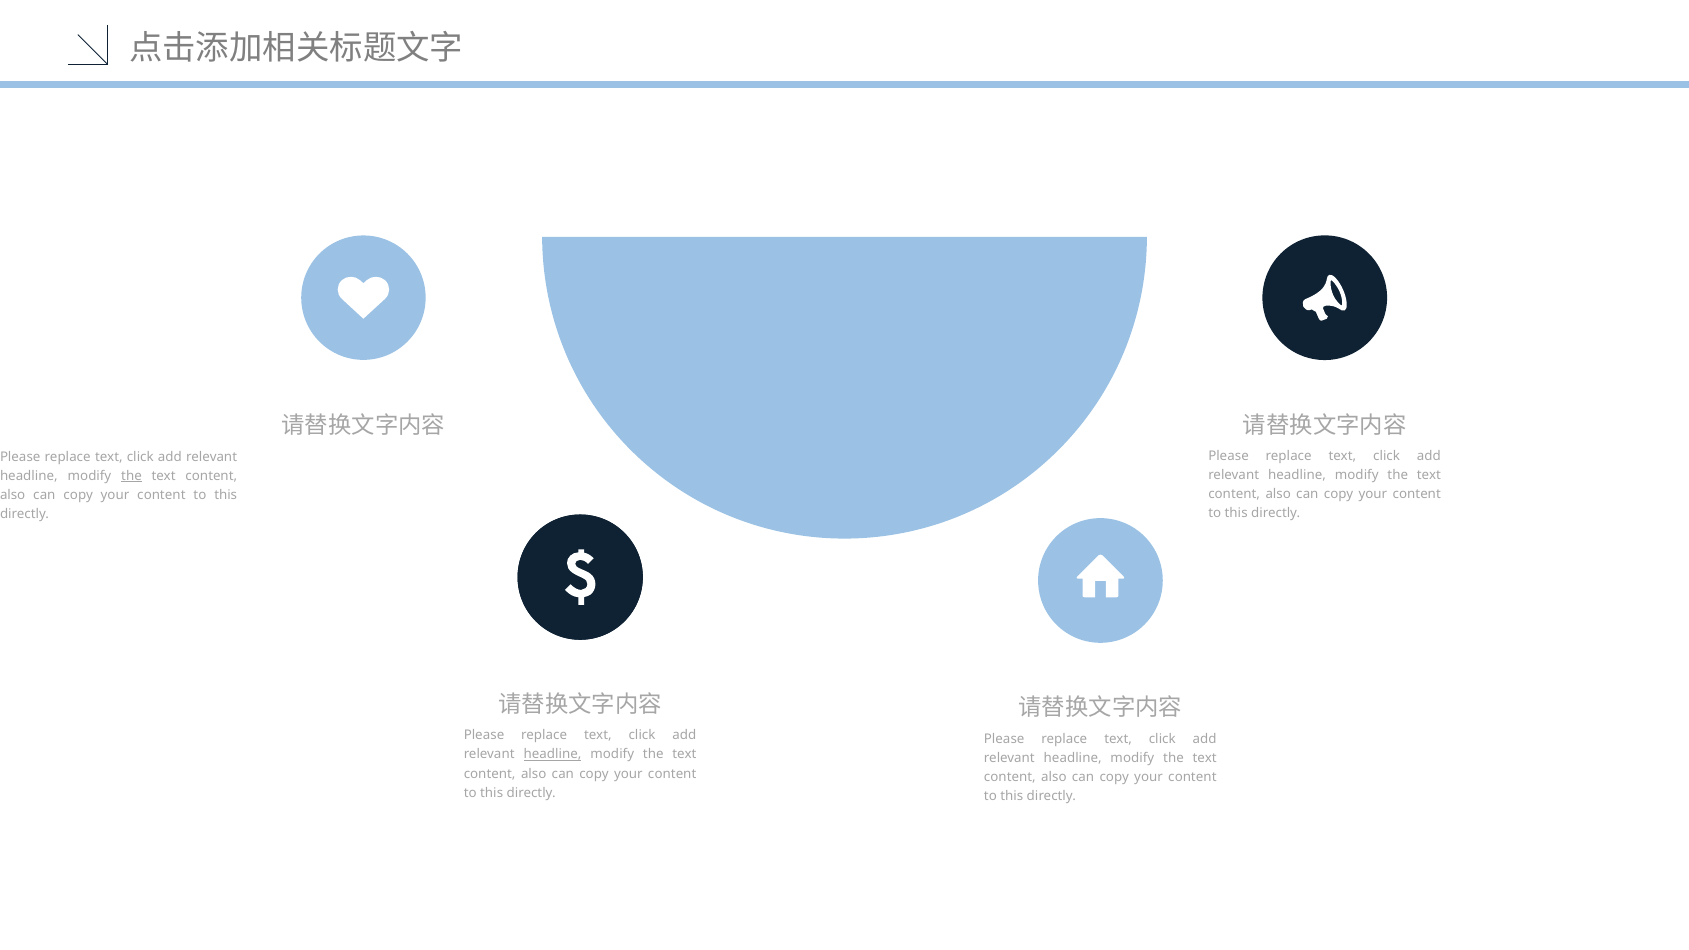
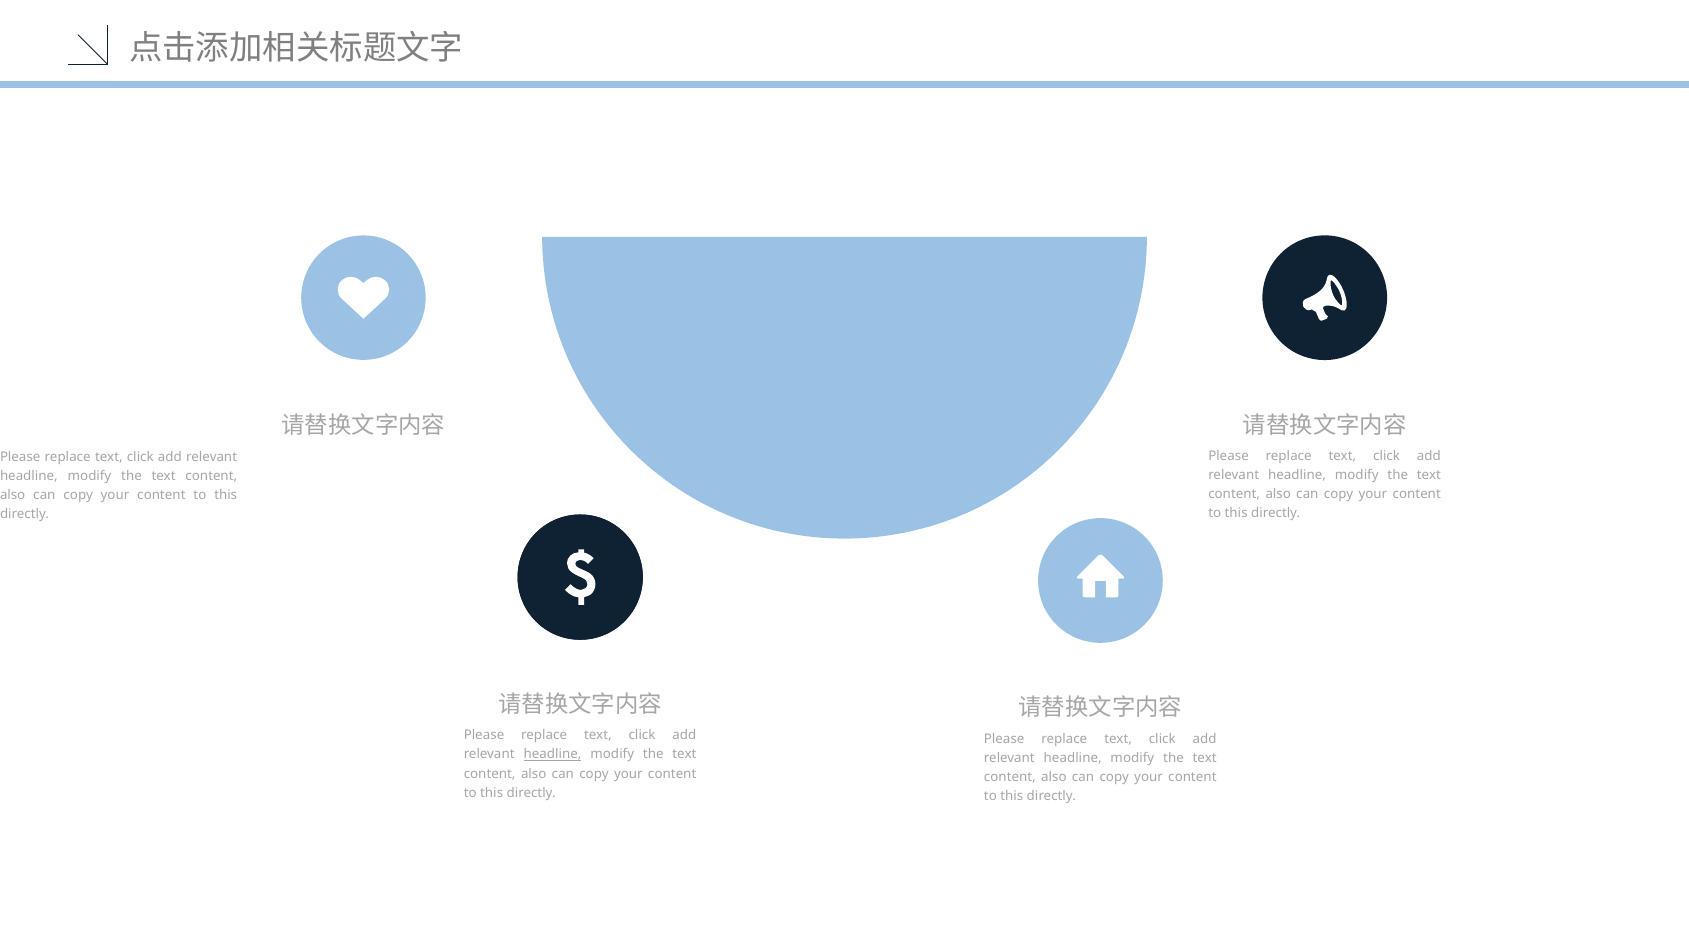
the at (131, 476) underline: present -> none
